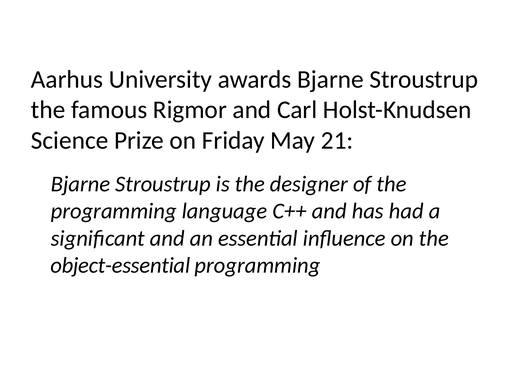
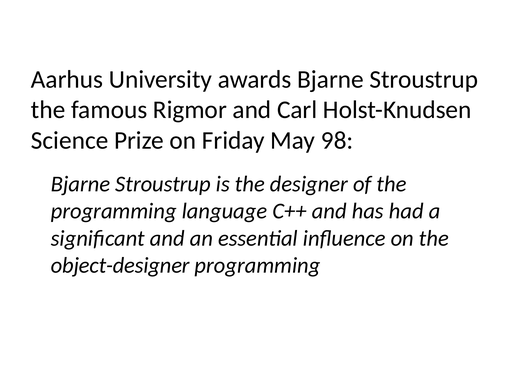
21: 21 -> 98
object-essential: object-essential -> object-designer
